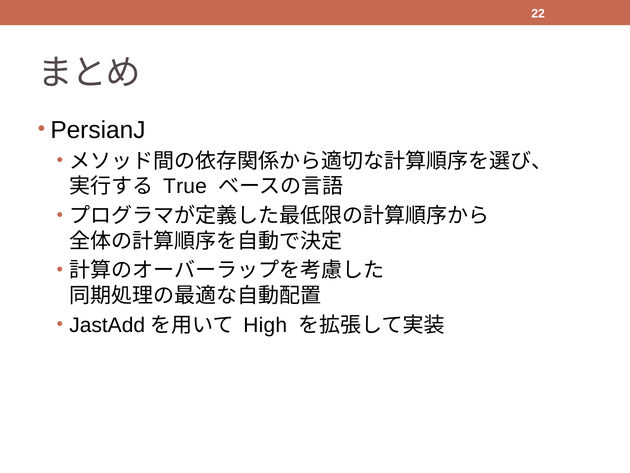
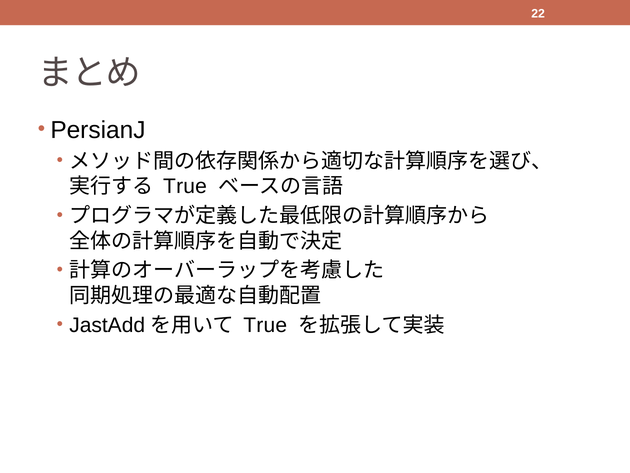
High at (265, 325): High -> True
